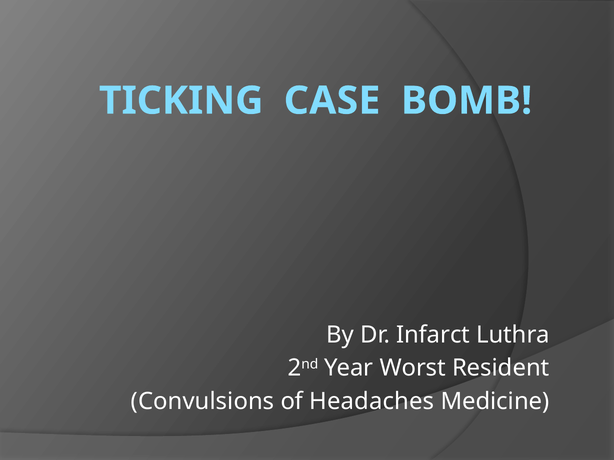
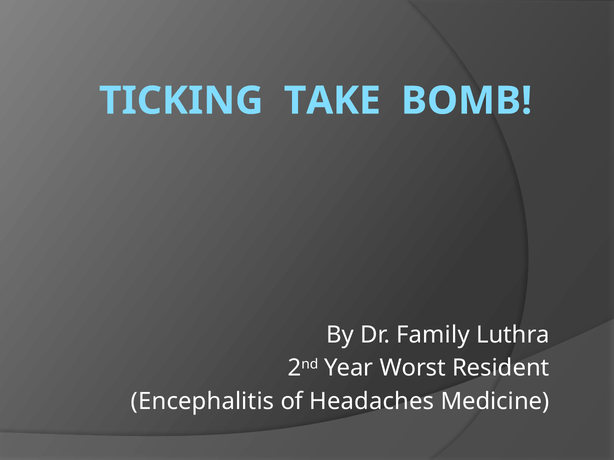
CASE: CASE -> TAKE
Infarct: Infarct -> Family
Convulsions: Convulsions -> Encephalitis
